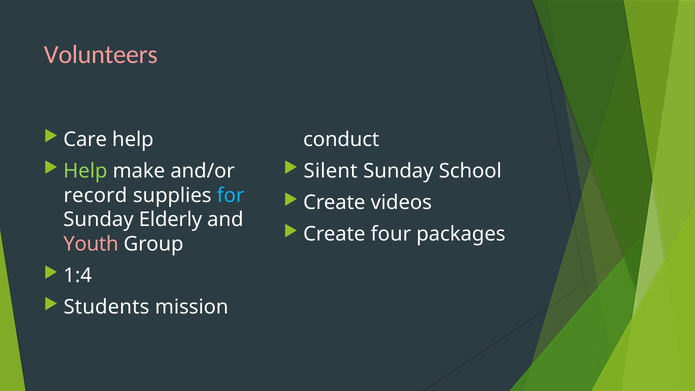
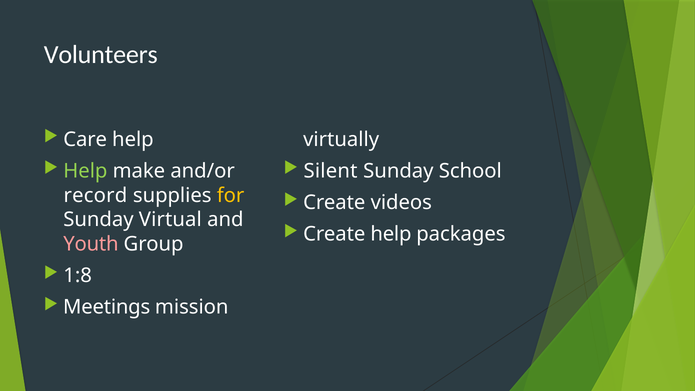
Volunteers colour: pink -> white
conduct: conduct -> virtually
for colour: light blue -> yellow
Elderly: Elderly -> Virtual
Create four: four -> help
1:4: 1:4 -> 1:8
Students: Students -> Meetings
